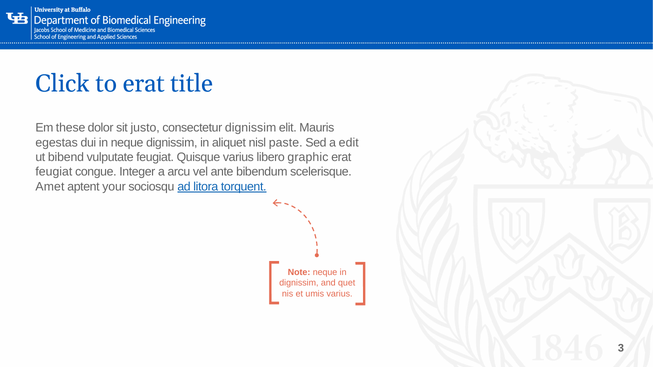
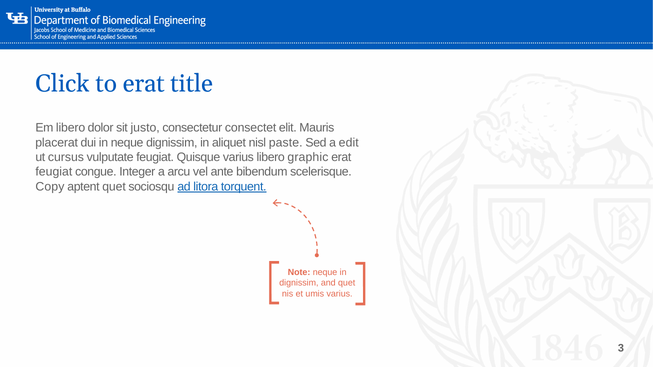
Em these: these -> libero
consectetur dignissim: dignissim -> consectet
egestas: egestas -> placerat
bibend: bibend -> cursus
Amet: Amet -> Copy
aptent your: your -> quet
